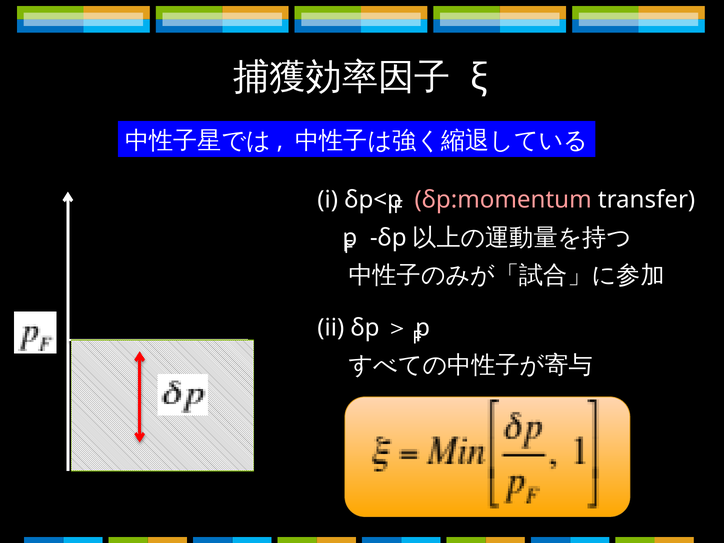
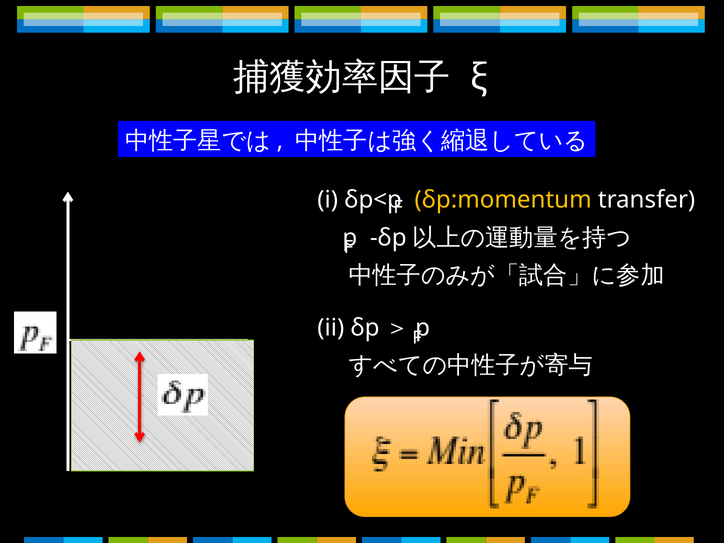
δp:momentum colour: pink -> yellow
